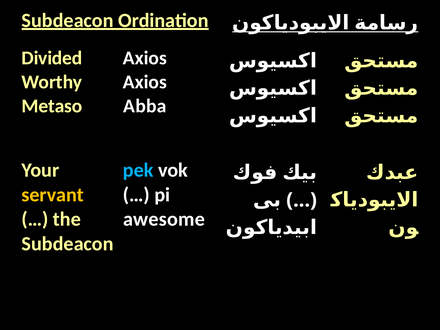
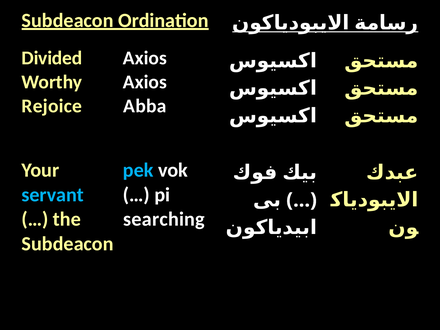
Metaso: Metaso -> Rejoice
servant colour: yellow -> light blue
awesome: awesome -> searching
